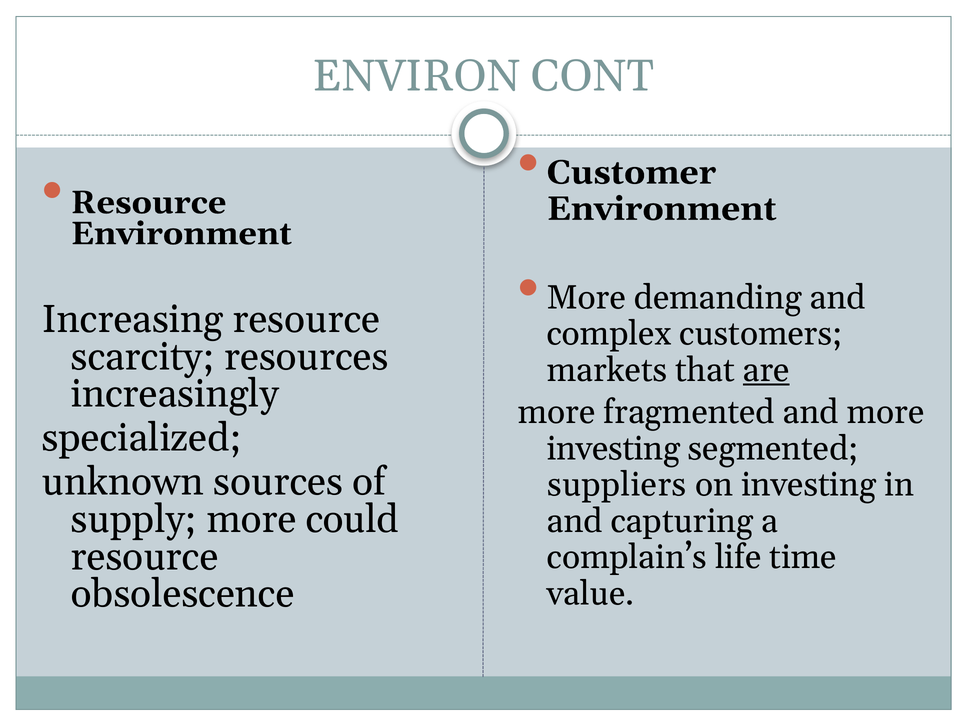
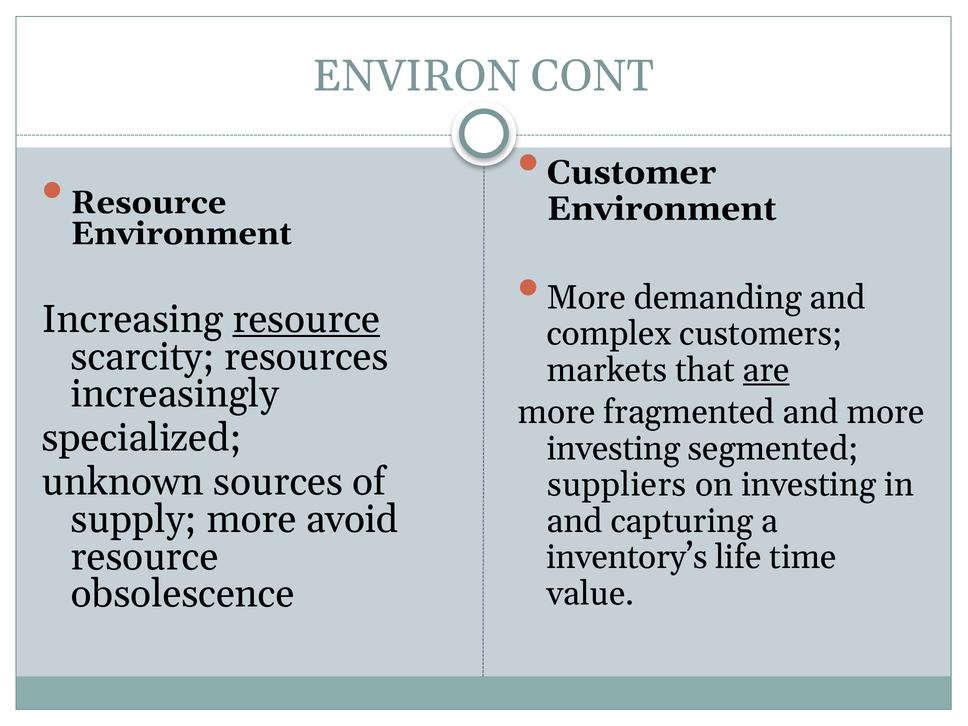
resource at (306, 319) underline: none -> present
could: could -> avoid
complain’s: complain’s -> inventory’s
